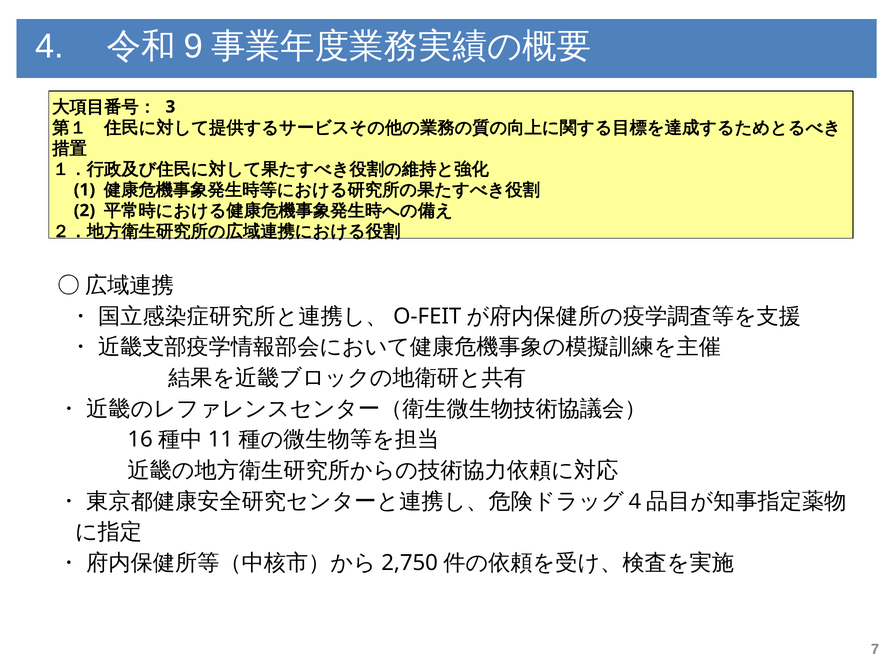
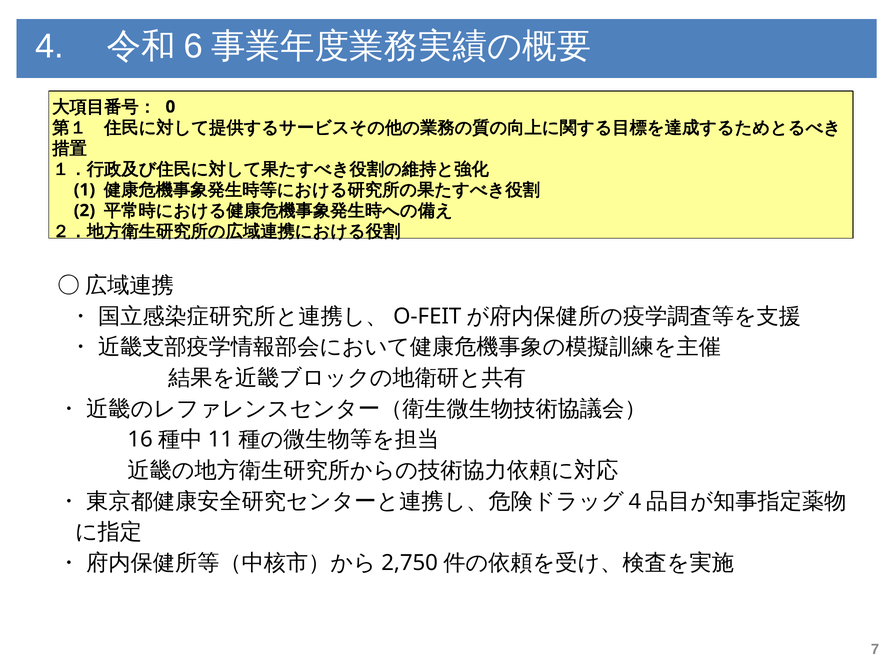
9: 9 -> 6
3: 3 -> 0
